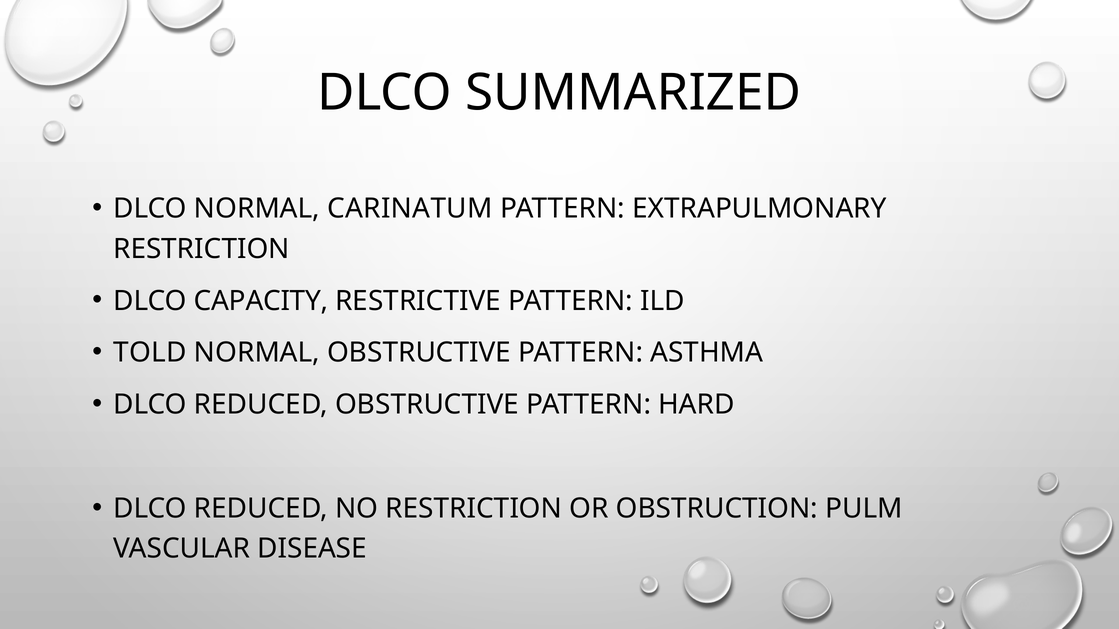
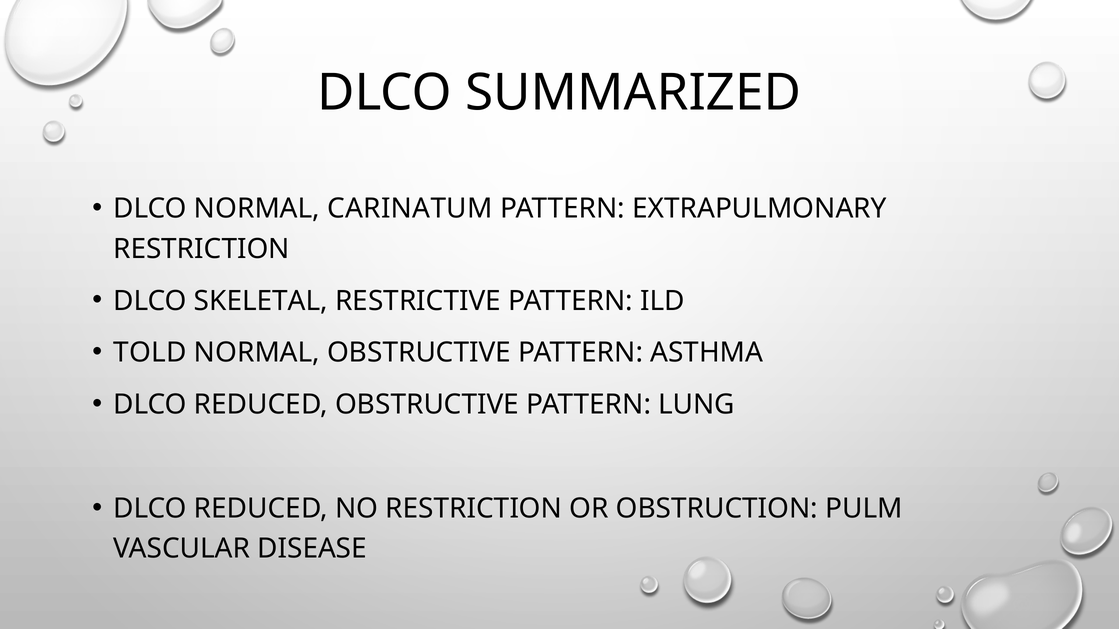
CAPACITY: CAPACITY -> SKELETAL
HARD: HARD -> LUNG
